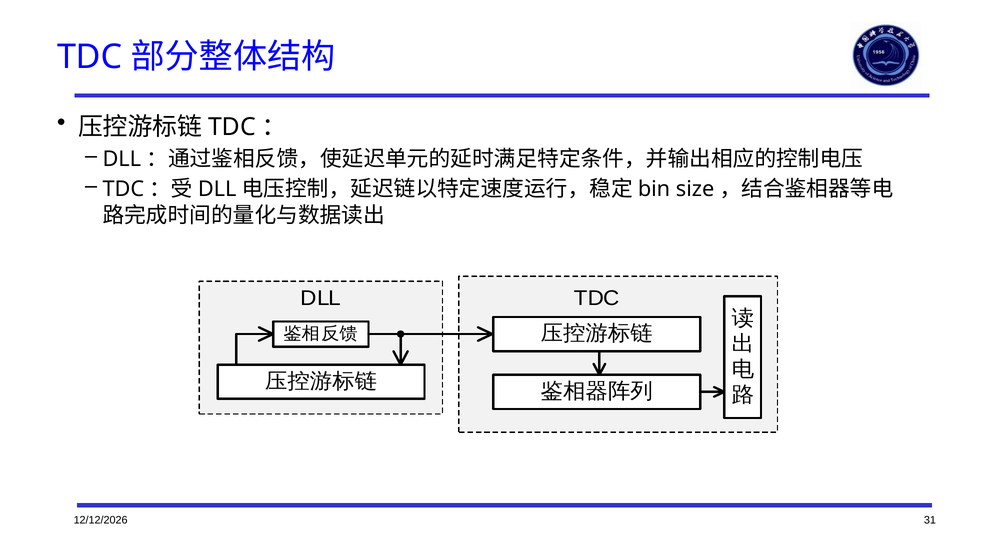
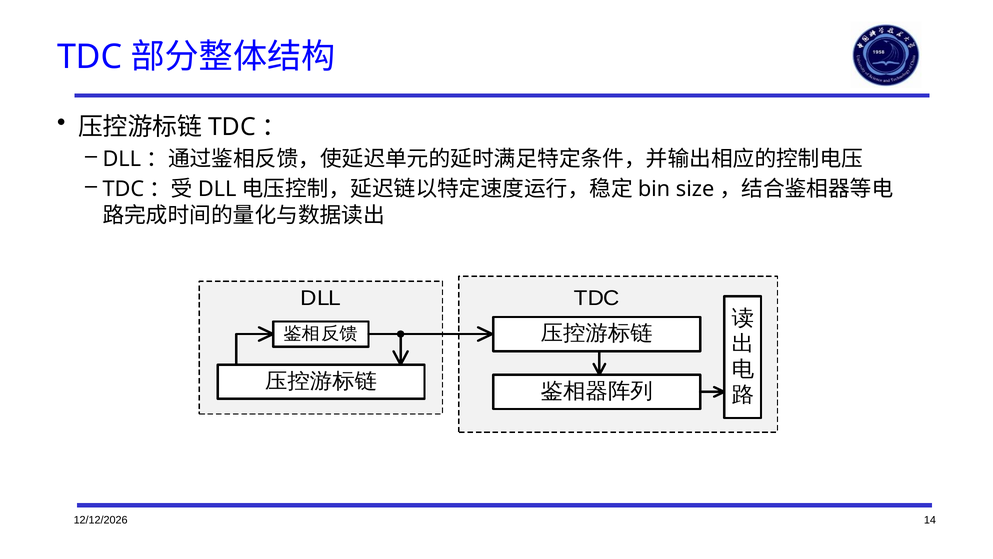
31: 31 -> 14
